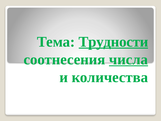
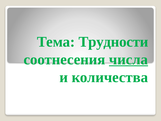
Трудности underline: present -> none
